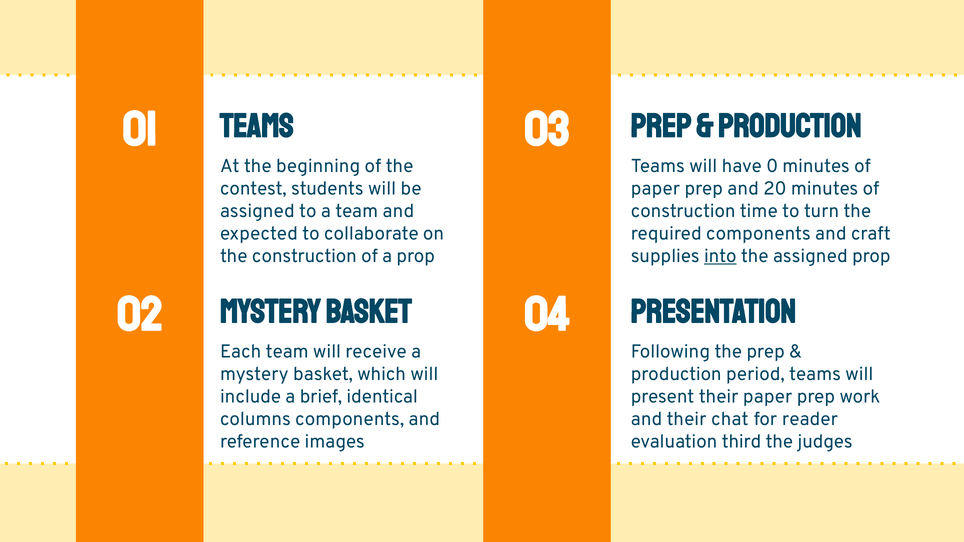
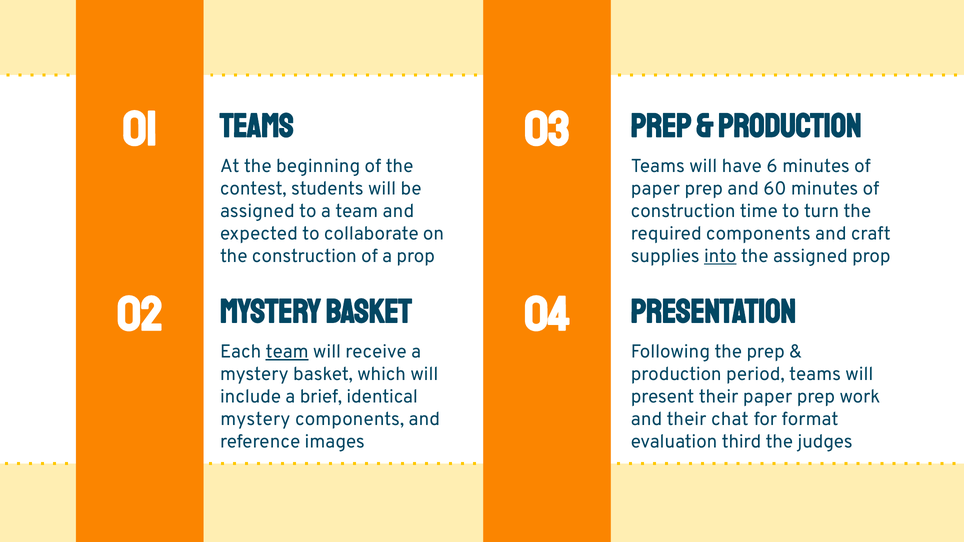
0: 0 -> 6
20: 20 -> 60
team at (287, 352) underline: none -> present
columns at (255, 419): columns -> mystery
reader: reader -> format
